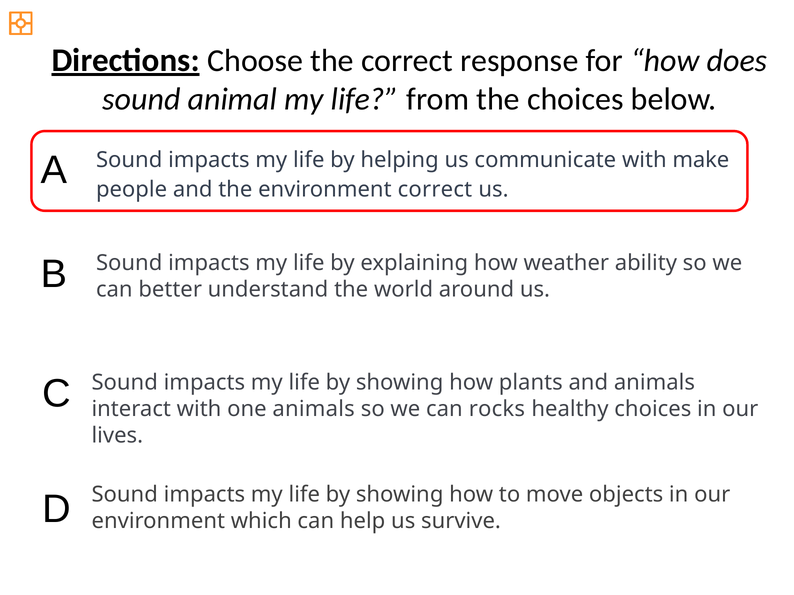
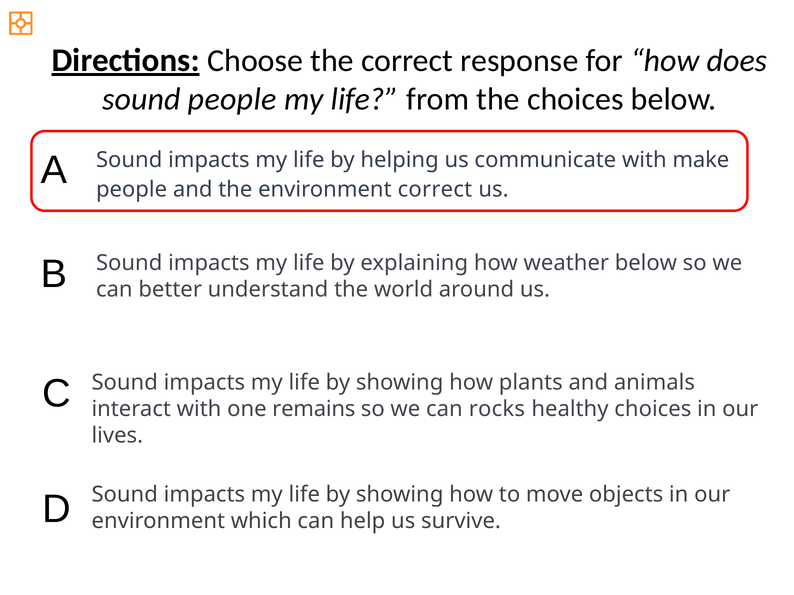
sound animal: animal -> people
weather ability: ability -> below
one animals: animals -> remains
